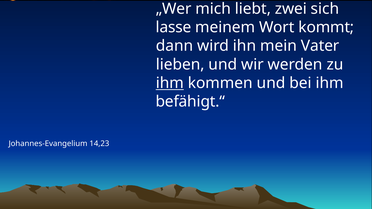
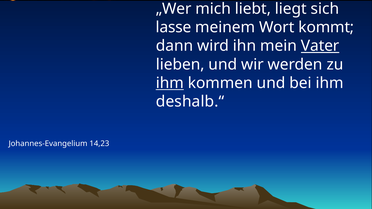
zwei: zwei -> liegt
Vater underline: none -> present
befähigt.“: befähigt.“ -> deshalb.“
